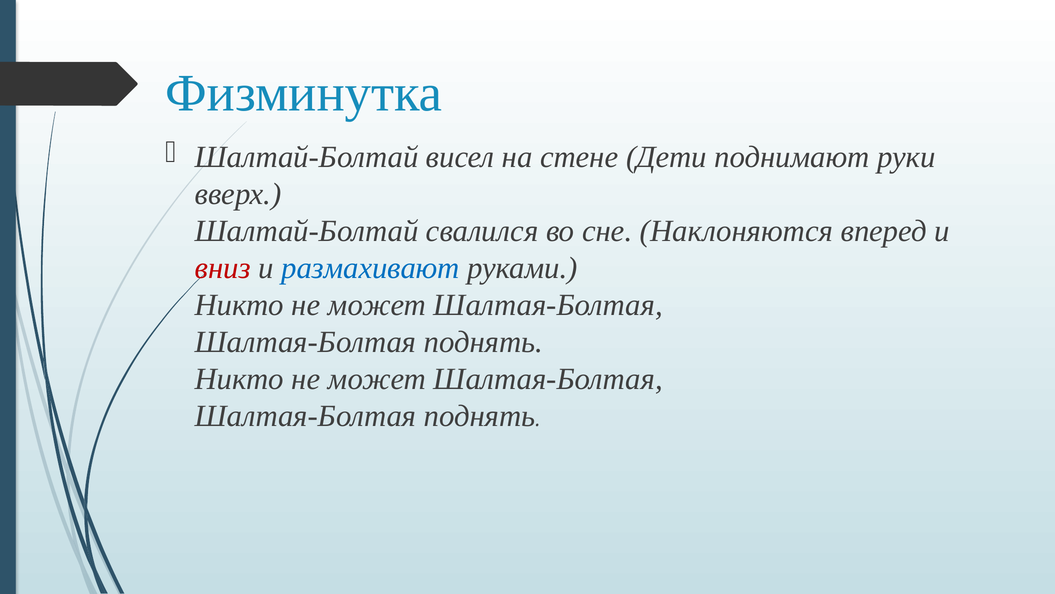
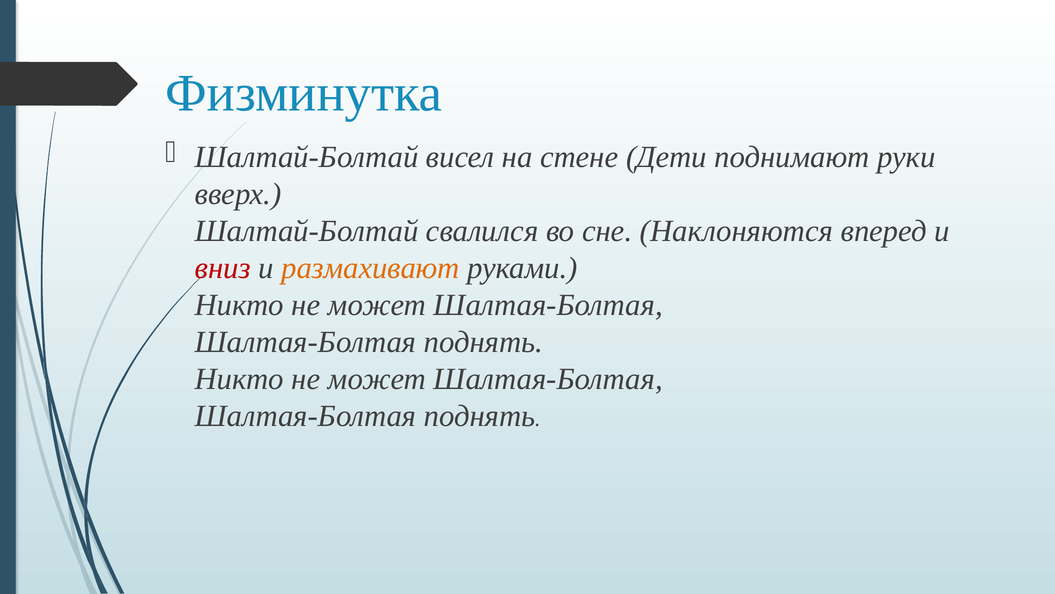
размахивают colour: blue -> orange
